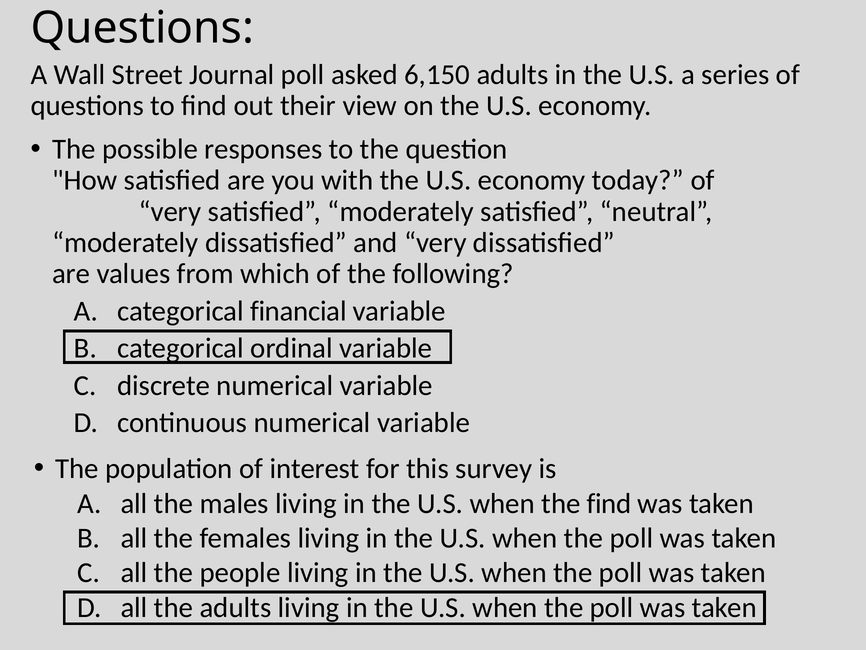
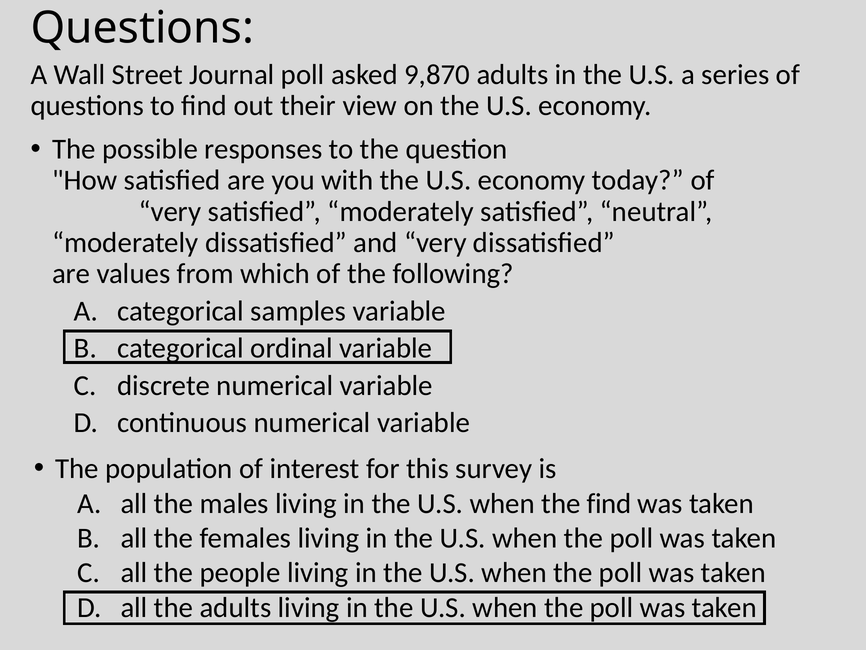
6,150: 6,150 -> 9,870
financial: financial -> samples
